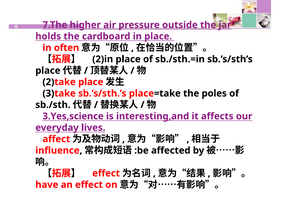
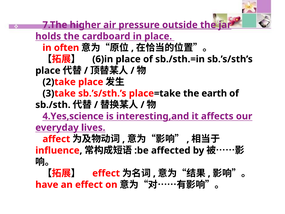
2)in: 2)in -> 6)in
poles: poles -> earth
3.Yes,science: 3.Yes,science -> 4.Yes,science
